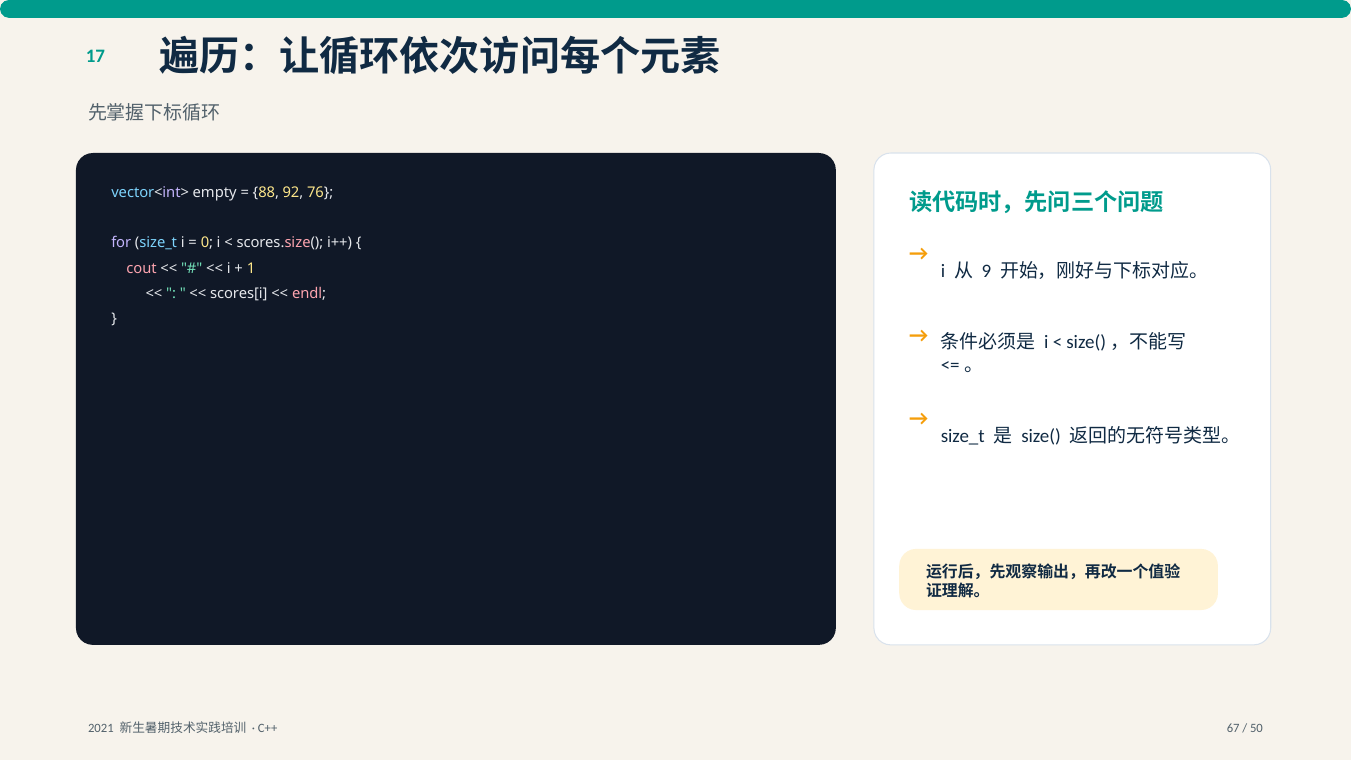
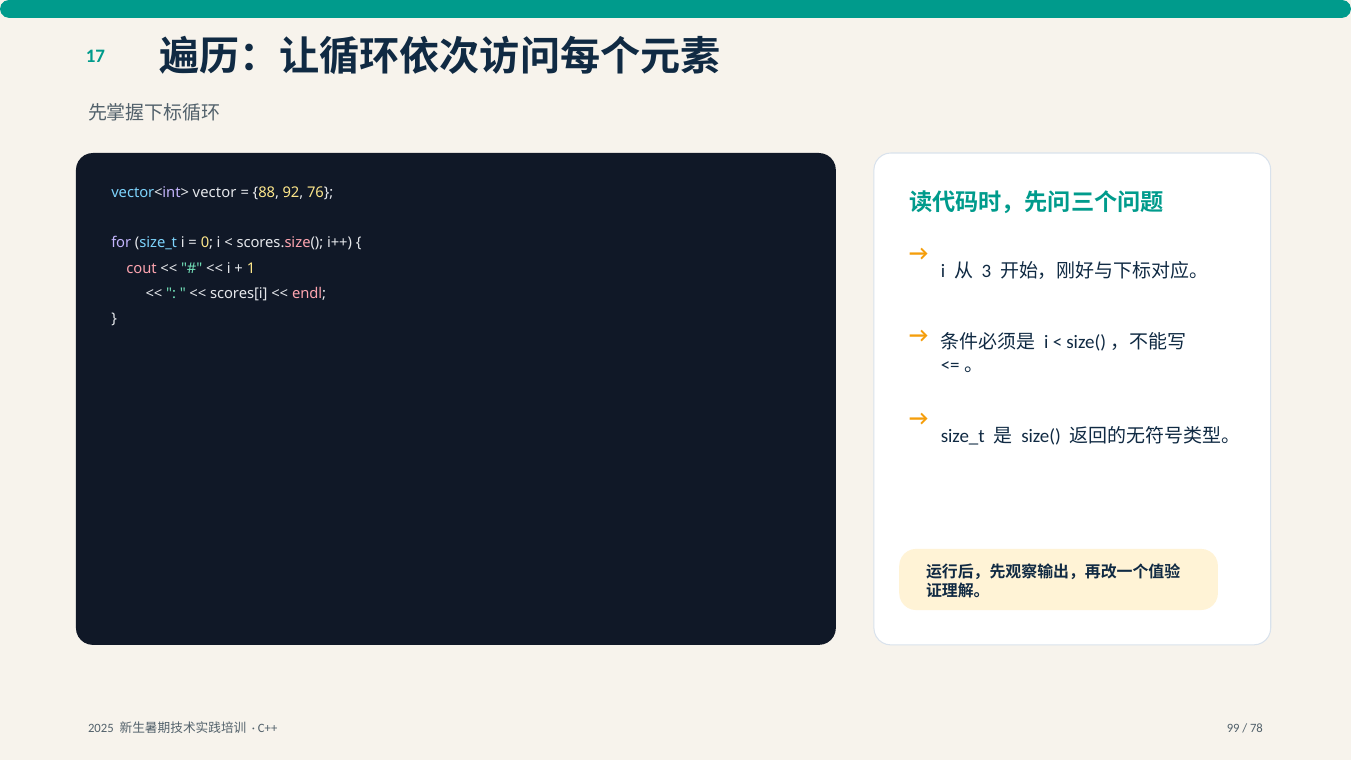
empty: empty -> vector
9: 9 -> 3
2021: 2021 -> 2025
67: 67 -> 99
50: 50 -> 78
